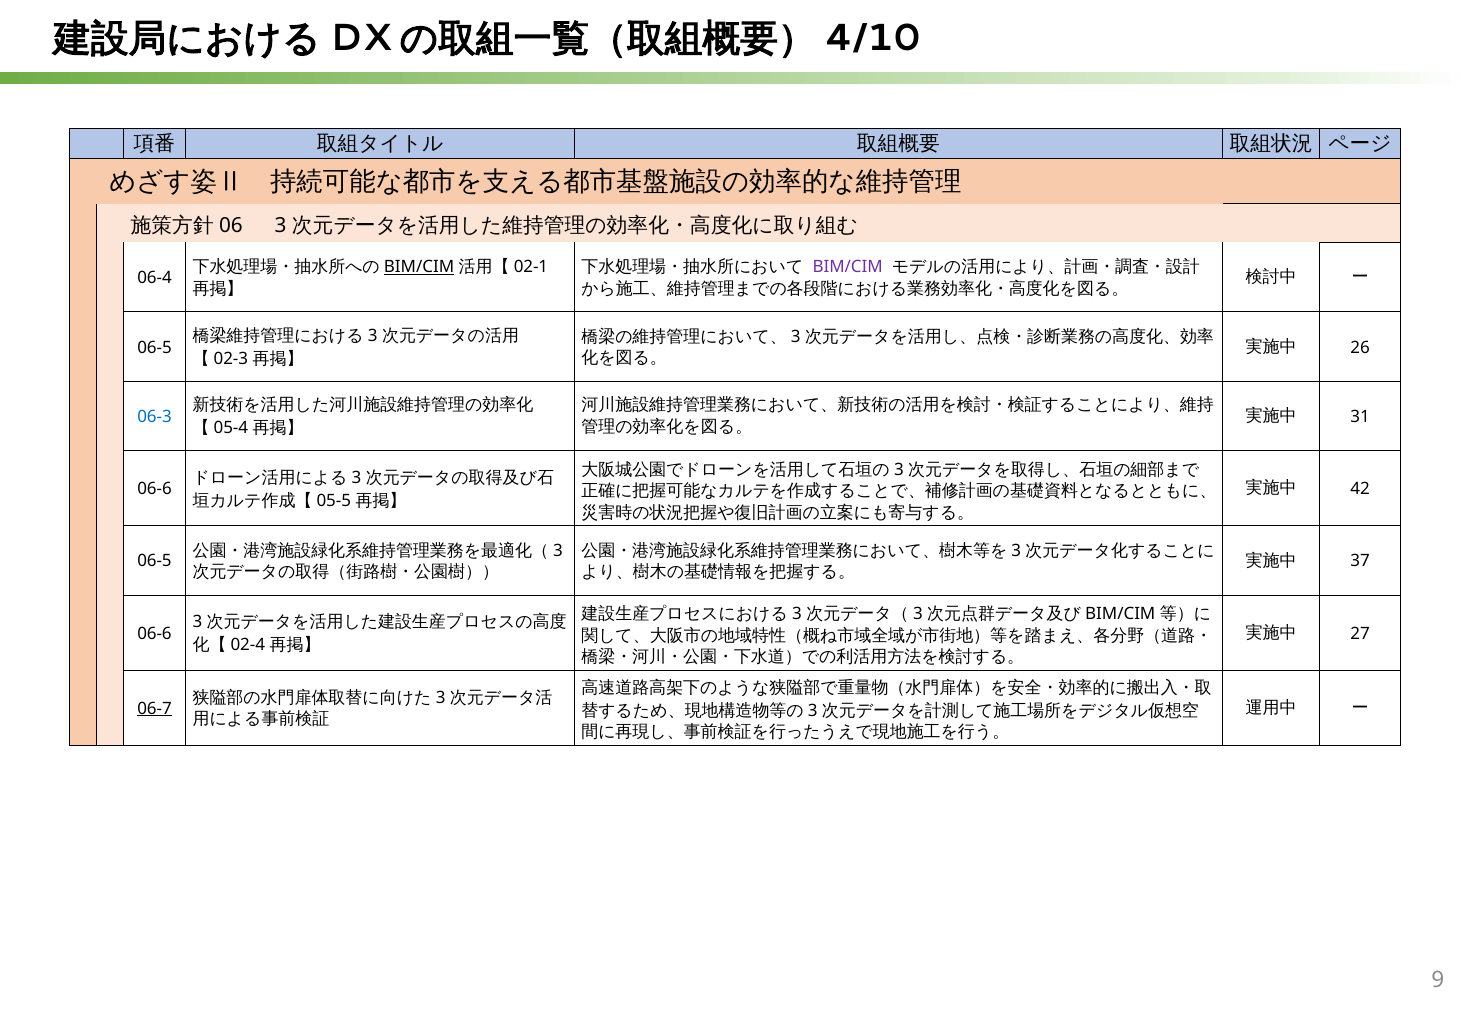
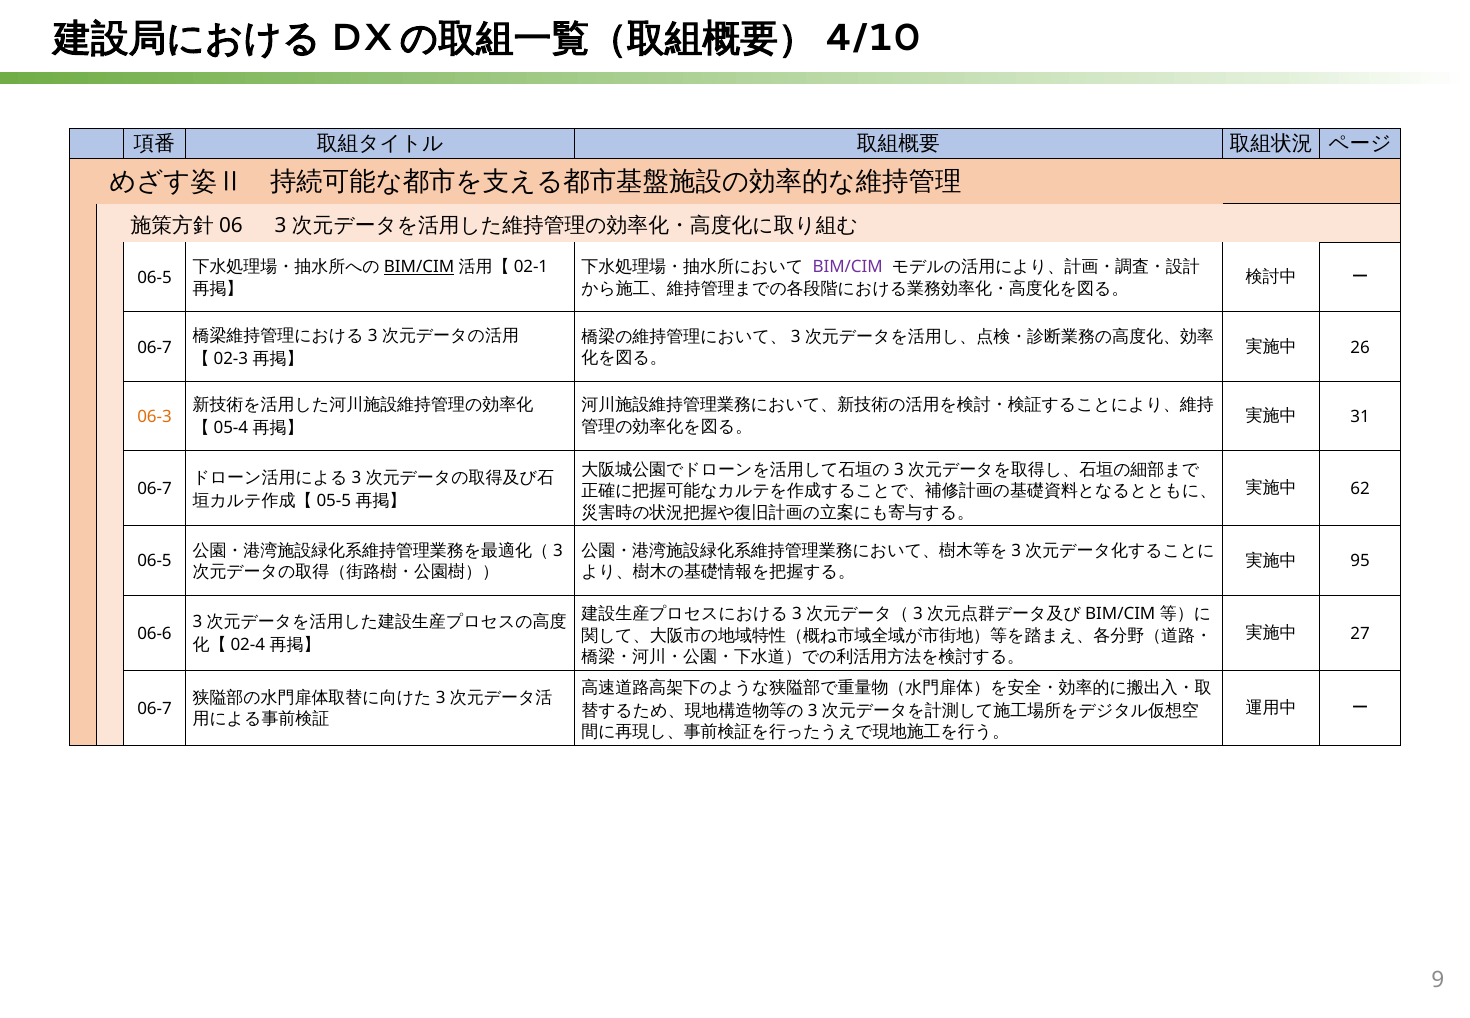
06-4 at (155, 278): 06-4 -> 06-5
06-5 at (155, 347): 06-5 -> 06-7
06-3 colour: blue -> orange
42: 42 -> 62
06-6 at (155, 489): 06-6 -> 06-7
37: 37 -> 95
06-7 at (155, 708) underline: present -> none
